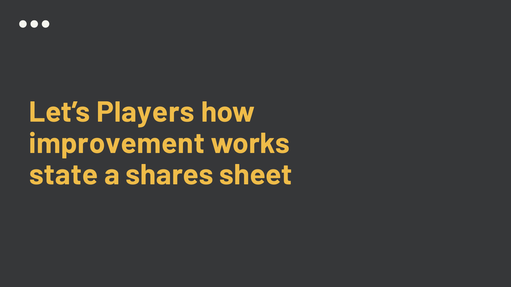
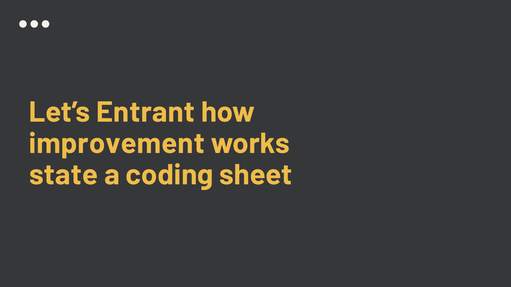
Players: Players -> Entrant
shares: shares -> coding
